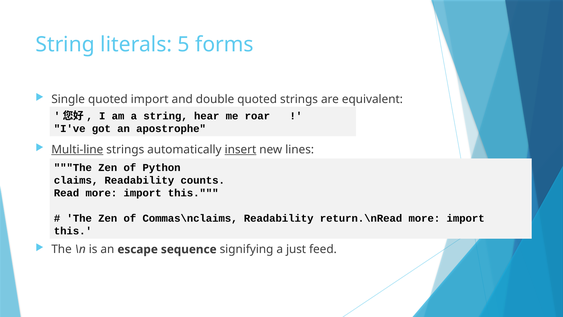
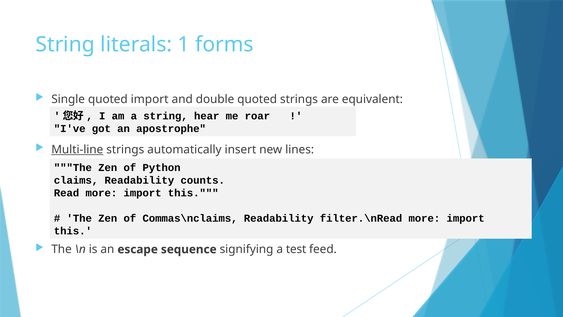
5: 5 -> 1
insert underline: present -> none
return.\nRead: return.\nRead -> filter.\nRead
just: just -> test
